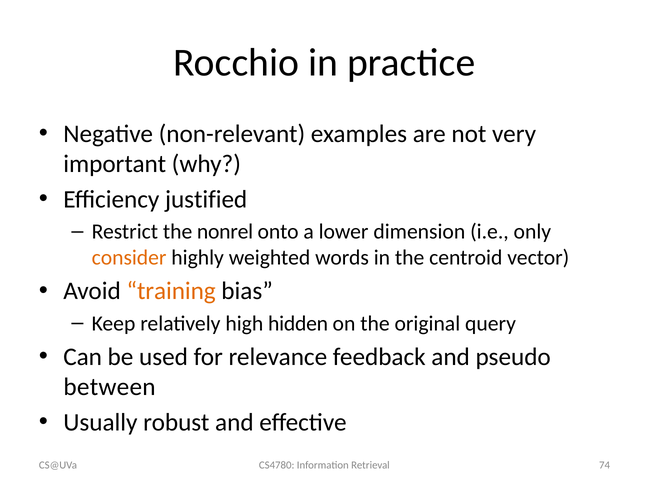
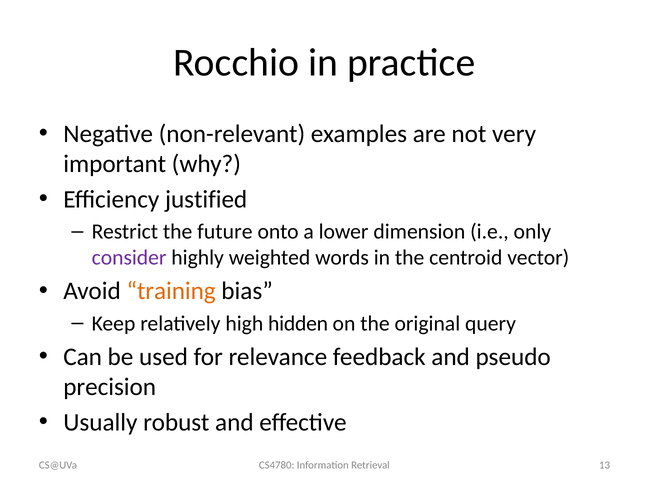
nonrel: nonrel -> future
consider colour: orange -> purple
between: between -> precision
74: 74 -> 13
